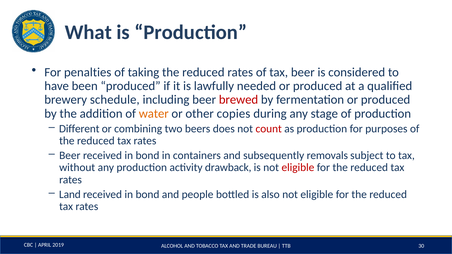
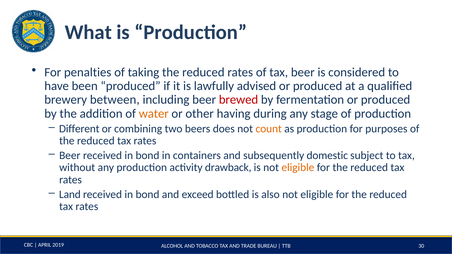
needed: needed -> advised
schedule: schedule -> between
copies: copies -> having
count colour: red -> orange
removals: removals -> domestic
eligible at (298, 168) colour: red -> orange
people: people -> exceed
